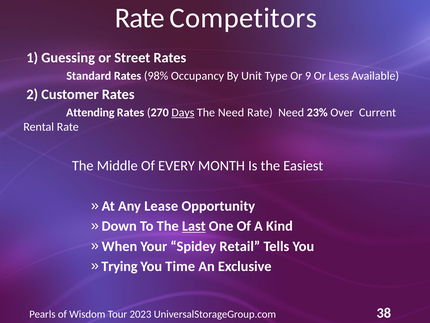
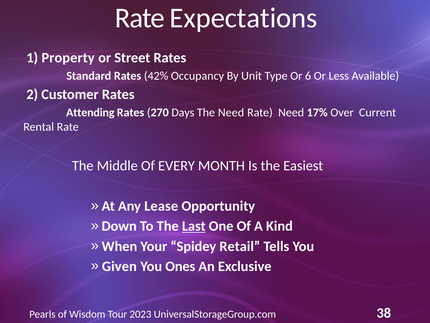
Competitors: Competitors -> Expectations
Guessing: Guessing -> Property
98%: 98% -> 42%
9: 9 -> 6
Days underline: present -> none
23%: 23% -> 17%
Trying: Trying -> Given
Time: Time -> Ones
